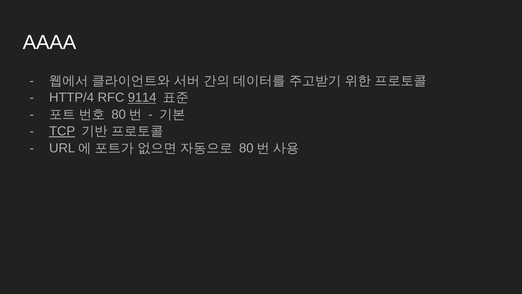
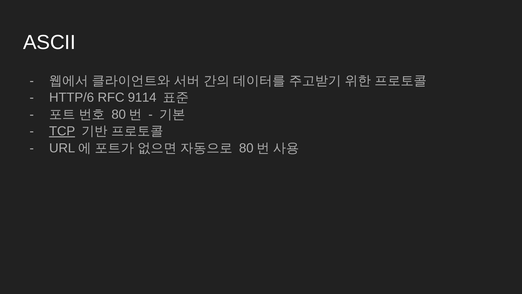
AAAA: AAAA -> ASCII
HTTP/4: HTTP/4 -> HTTP/6
9114 underline: present -> none
